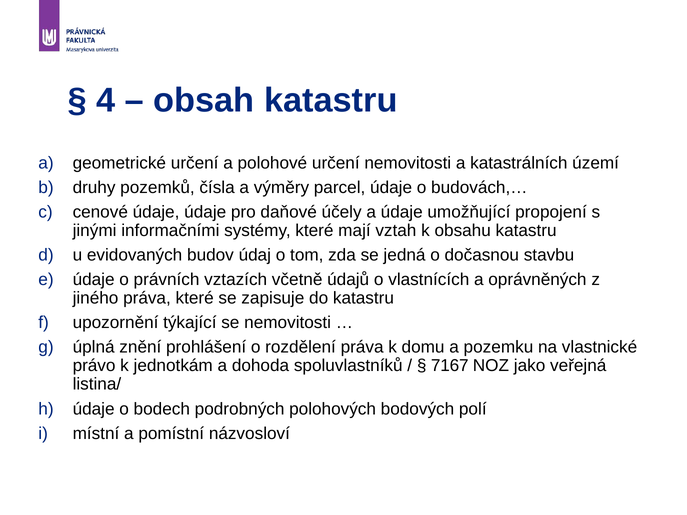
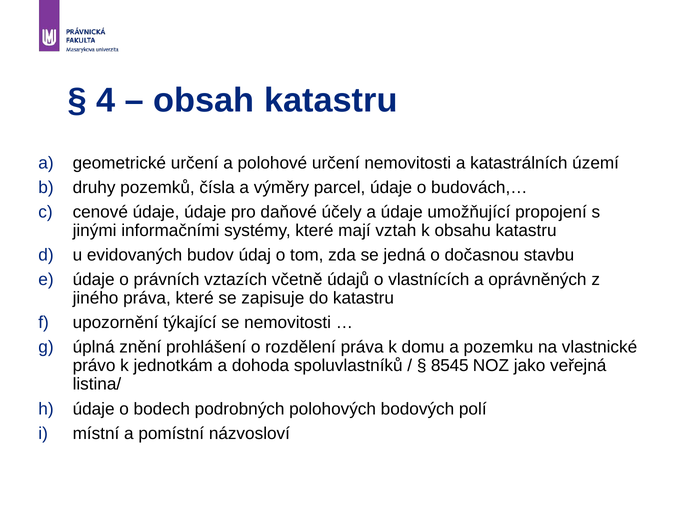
7167: 7167 -> 8545
